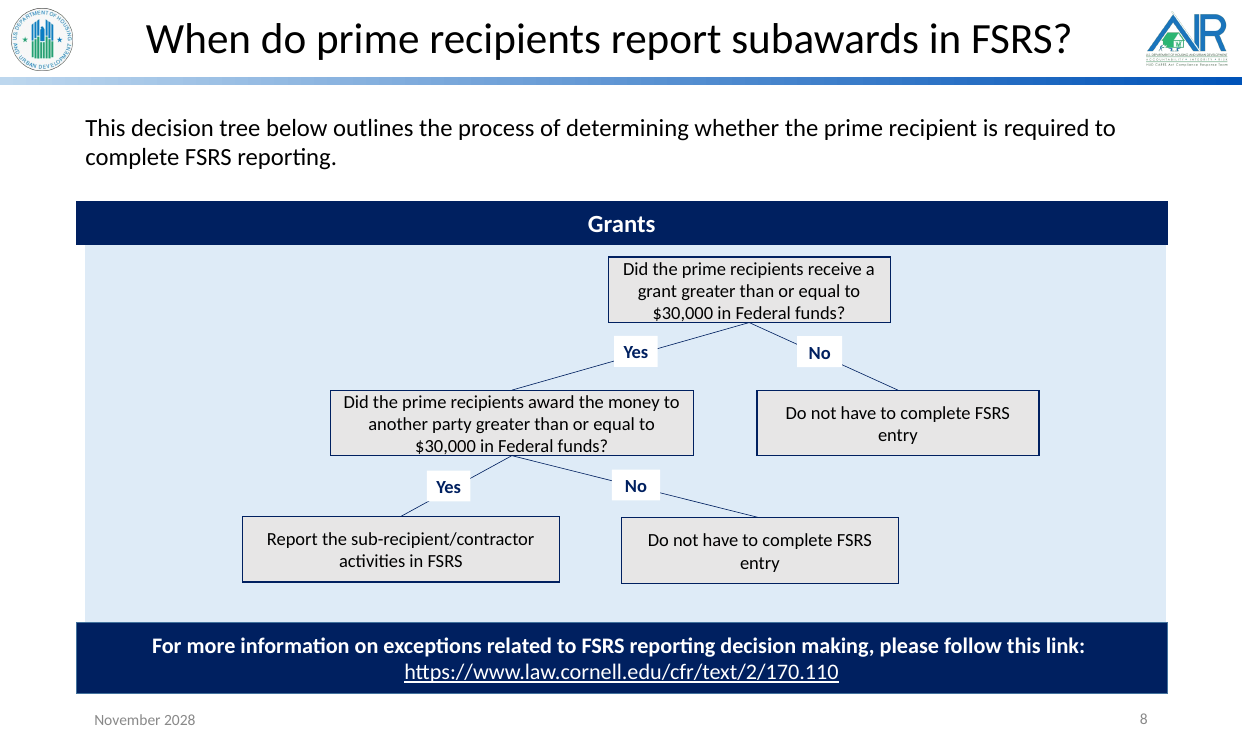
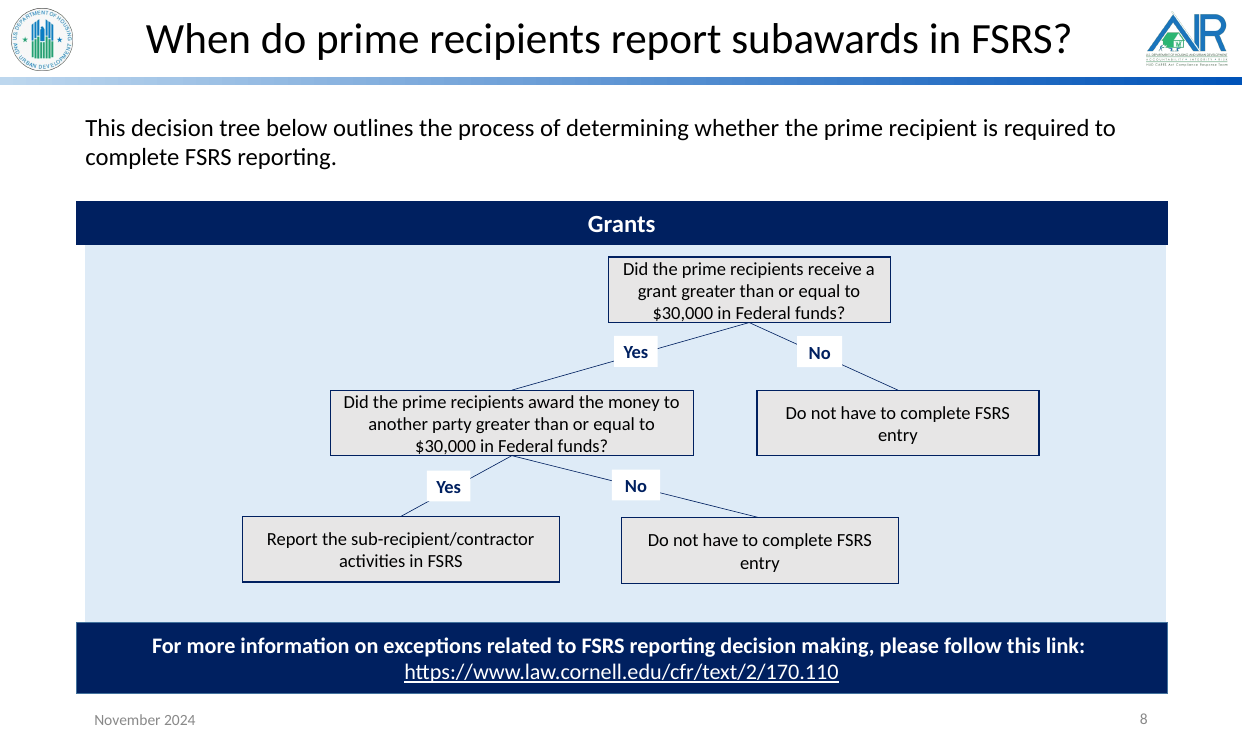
2028: 2028 -> 2024
